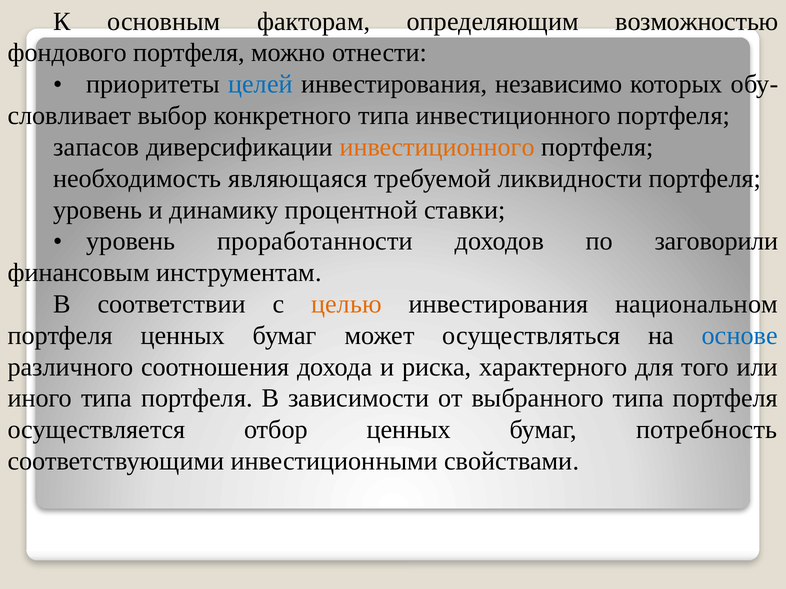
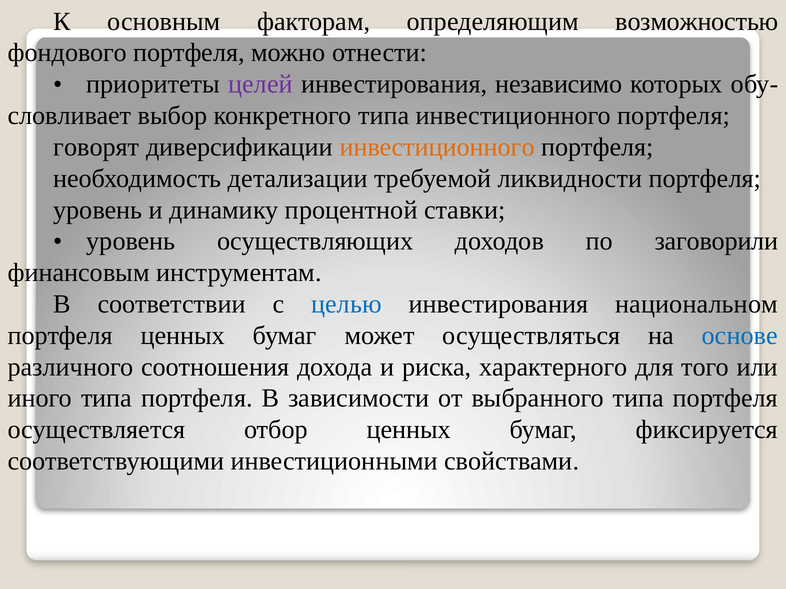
целей colour: blue -> purple
запасов: запасов -> говорят
являющаяся: являющаяся -> детализации
проработанности: проработанности -> осуществляющих
целью colour: orange -> blue
потребность: потребность -> фиксируется
